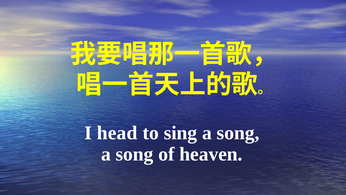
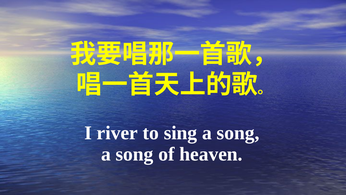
head: head -> river
